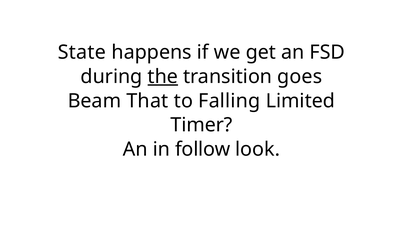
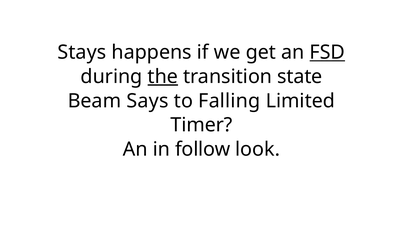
State: State -> Stays
FSD underline: none -> present
goes: goes -> state
That: That -> Says
